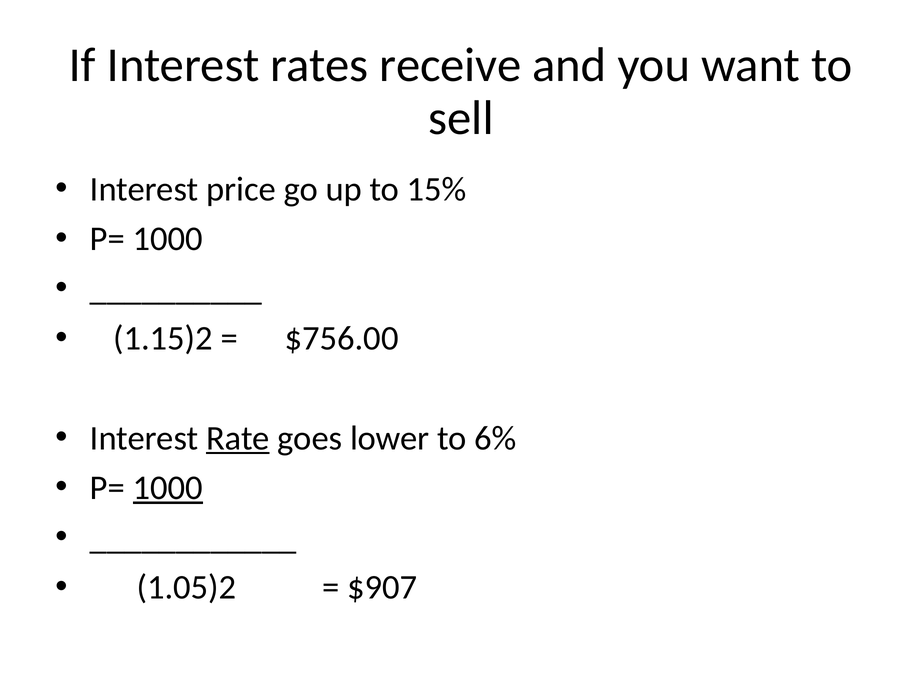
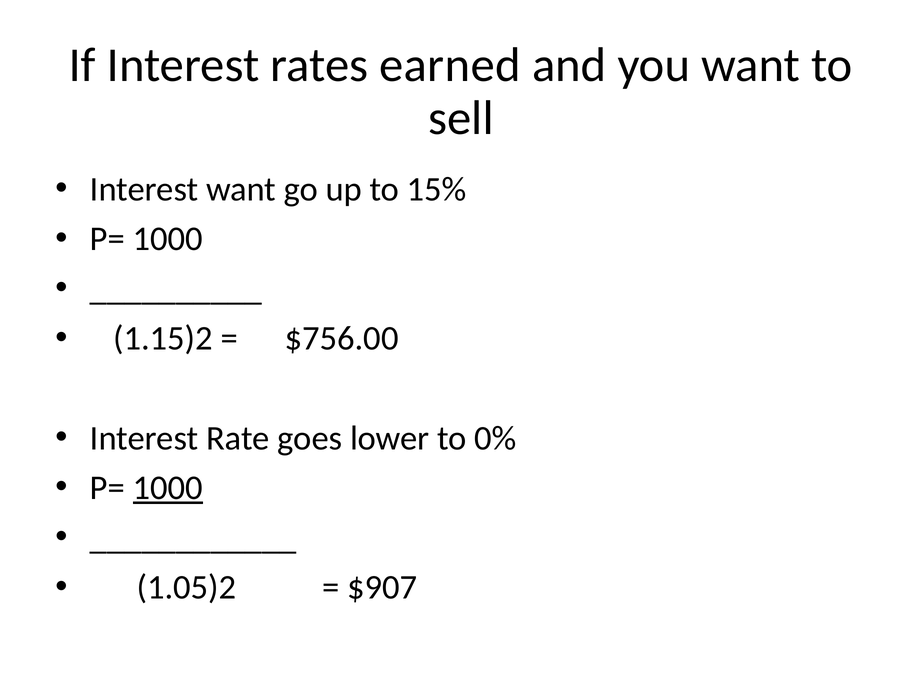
receive: receive -> earned
Interest price: price -> want
Rate underline: present -> none
6%: 6% -> 0%
